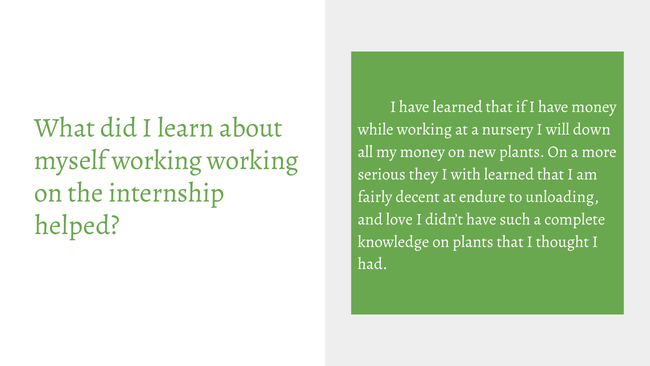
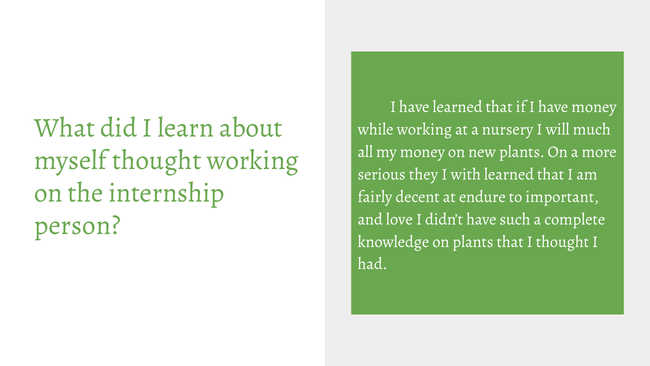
down: down -> much
myself working: working -> thought
unloading: unloading -> important
helped: helped -> person
